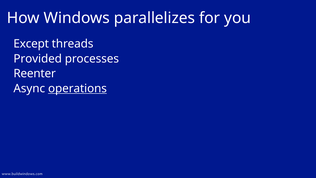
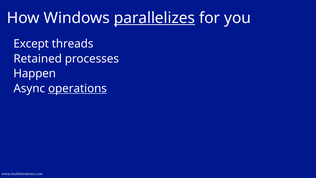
parallelizes underline: none -> present
Provided: Provided -> Retained
Reenter: Reenter -> Happen
